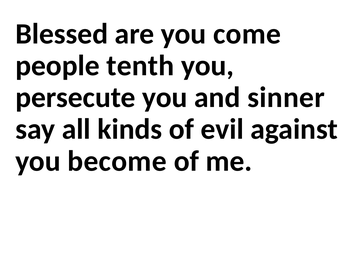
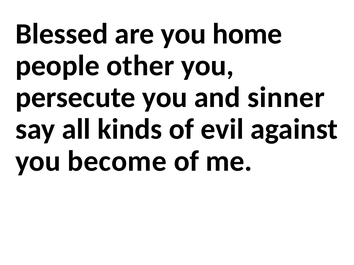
come: come -> home
tenth: tenth -> other
